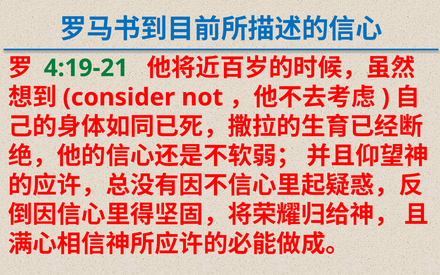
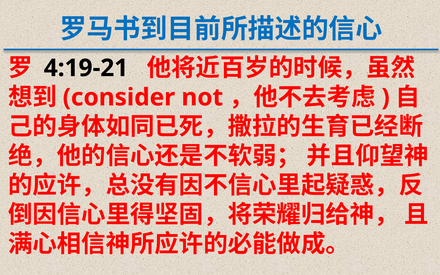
4:19-21 colour: green -> black
